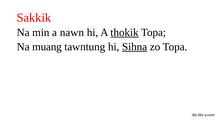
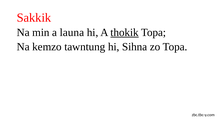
nawn: nawn -> launa
muang: muang -> kemzo
Sihna underline: present -> none
